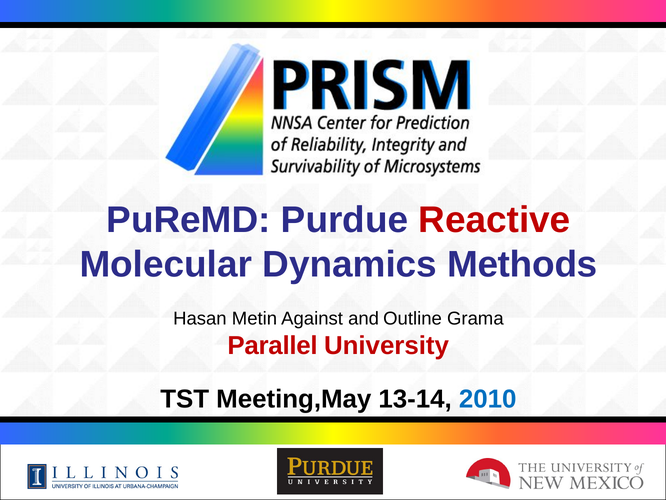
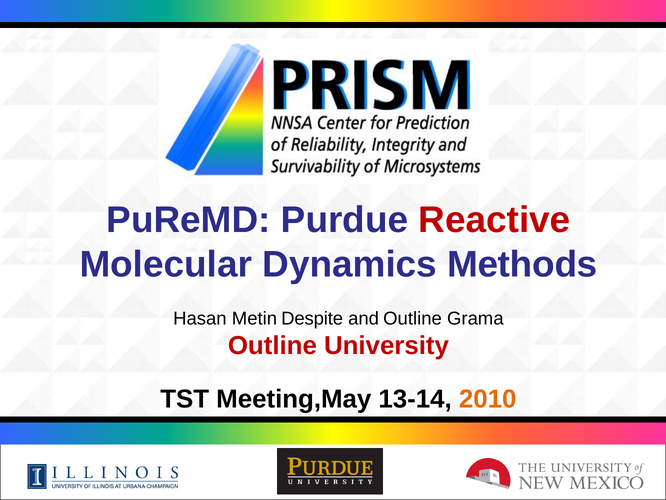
Against: Against -> Despite
Parallel at (273, 346): Parallel -> Outline
2010 colour: blue -> orange
